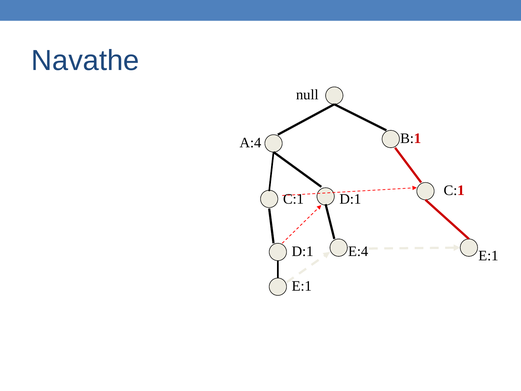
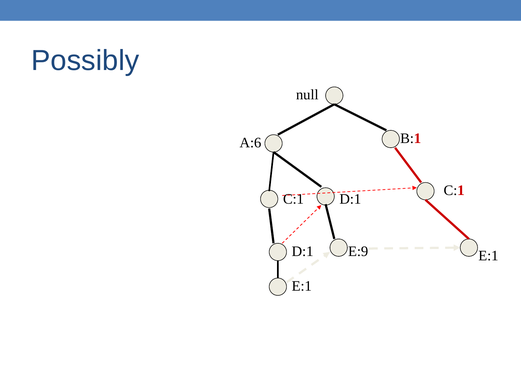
Navathe: Navathe -> Possibly
A:4: A:4 -> A:6
E:4: E:4 -> E:9
